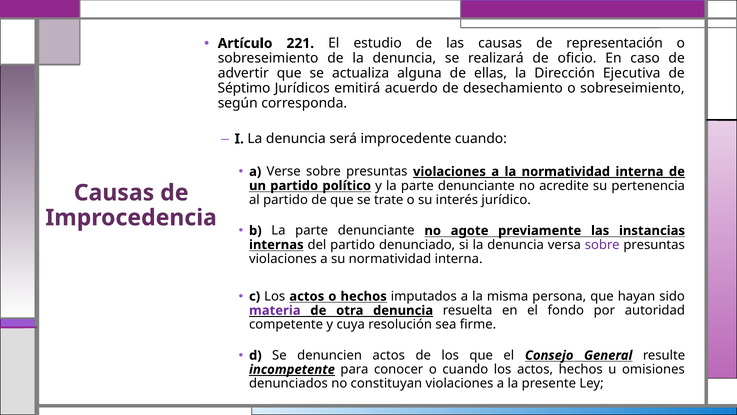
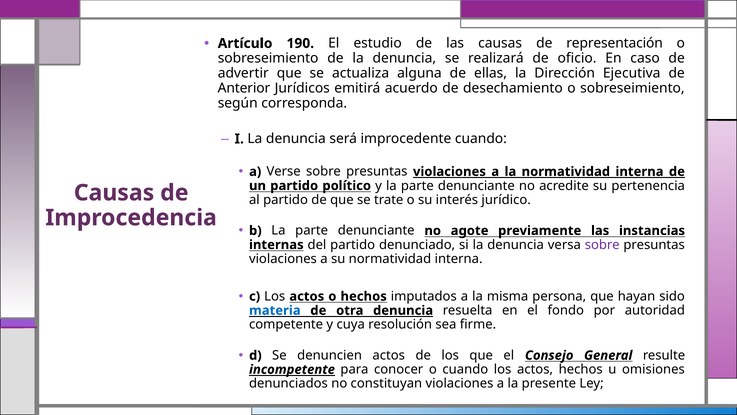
221: 221 -> 190
Séptimo: Séptimo -> Anterior
materia colour: purple -> blue
